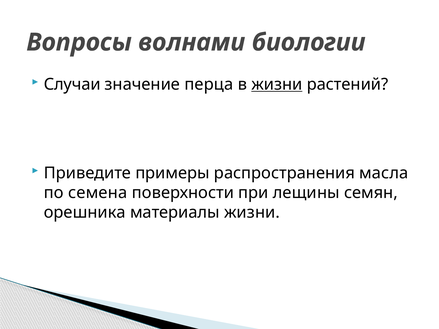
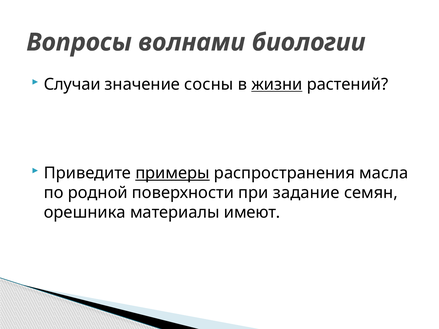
перца: перца -> сосны
примеры underline: none -> present
семена: семена -> родной
лещины: лещины -> задание
материалы жизни: жизни -> имеют
